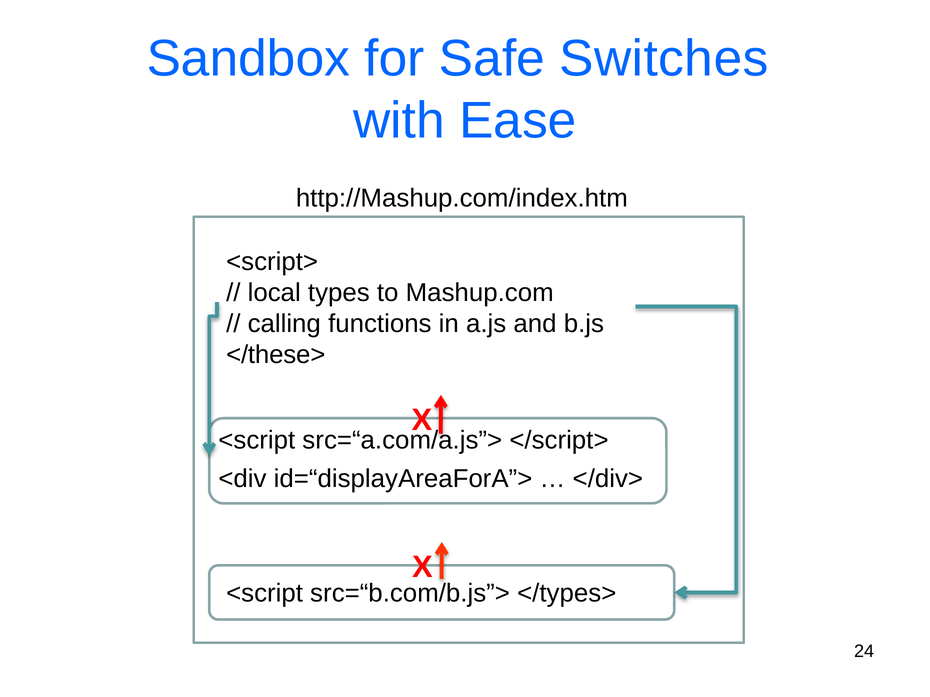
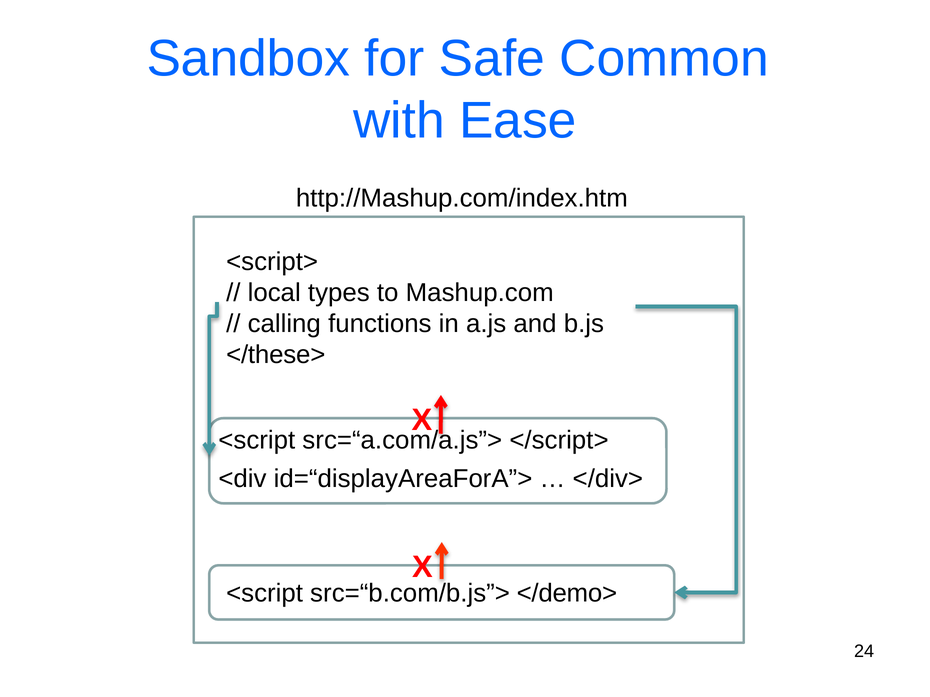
Switches: Switches -> Common
</types>: </types> -> </demo>
